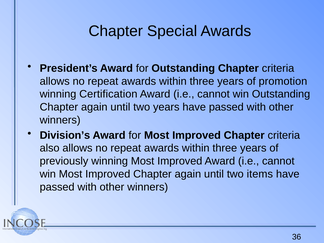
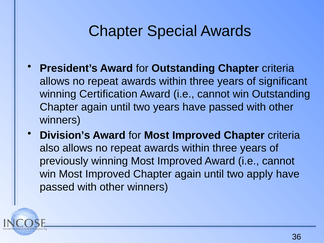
promotion: promotion -> significant
items: items -> apply
